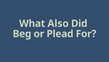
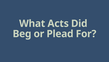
Also: Also -> Acts
